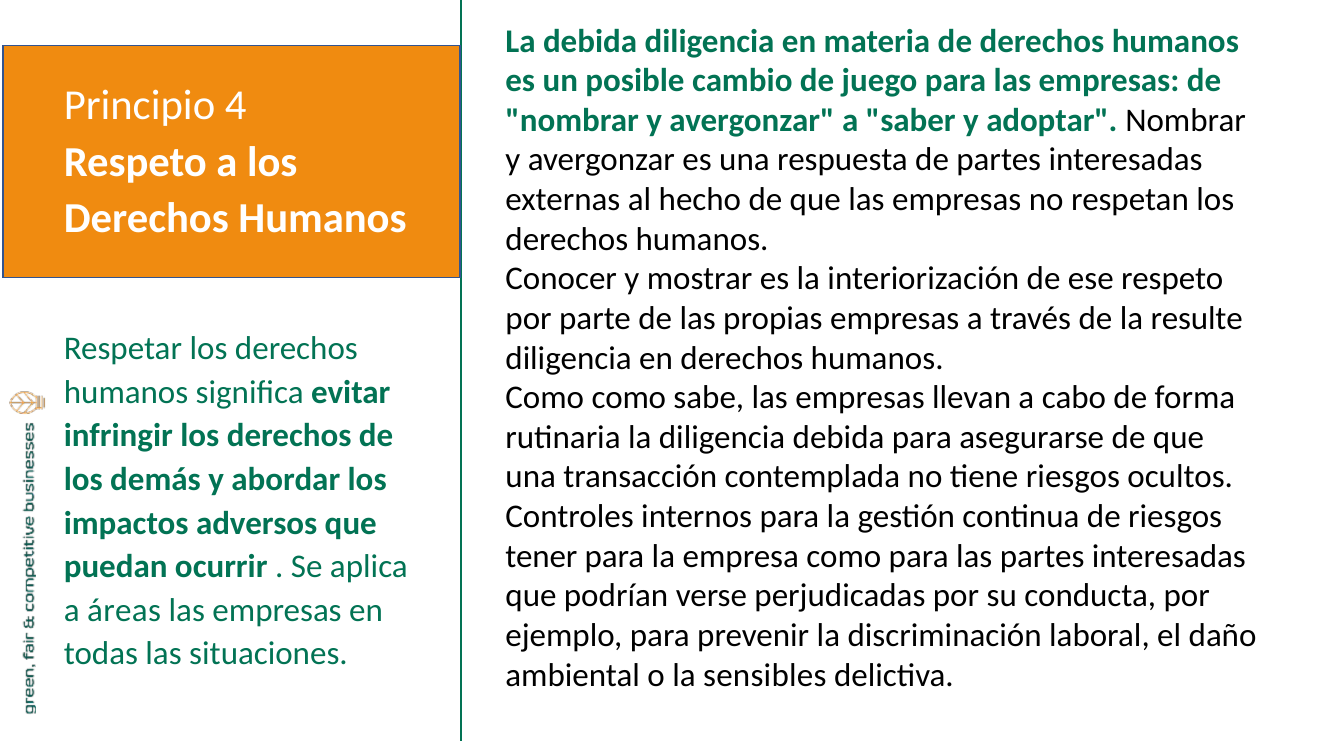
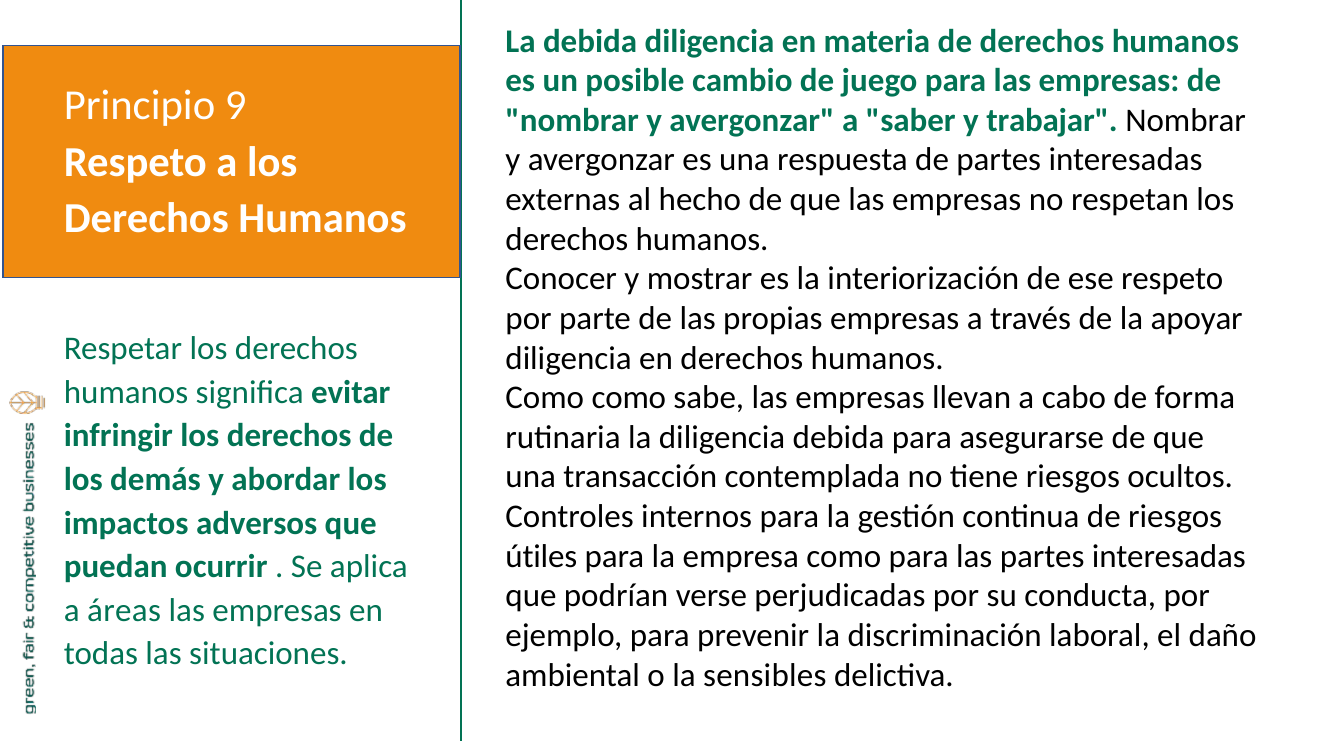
4: 4 -> 9
adoptar: adoptar -> trabajar
resulte: resulte -> apoyar
tener: tener -> útiles
